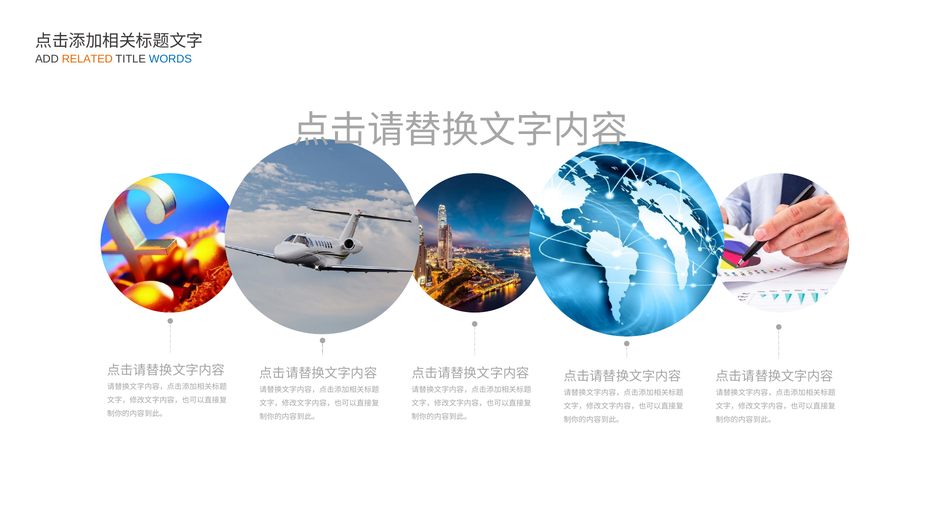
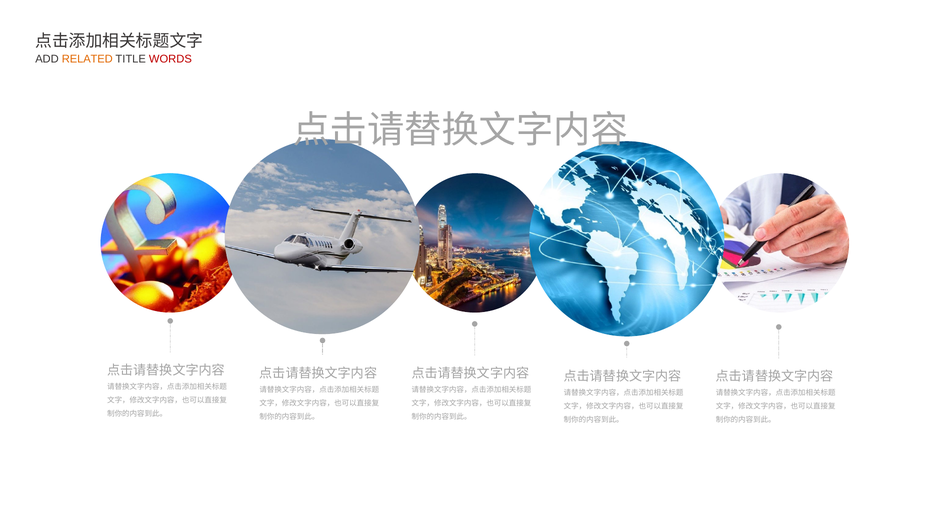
WORDS colour: blue -> red
